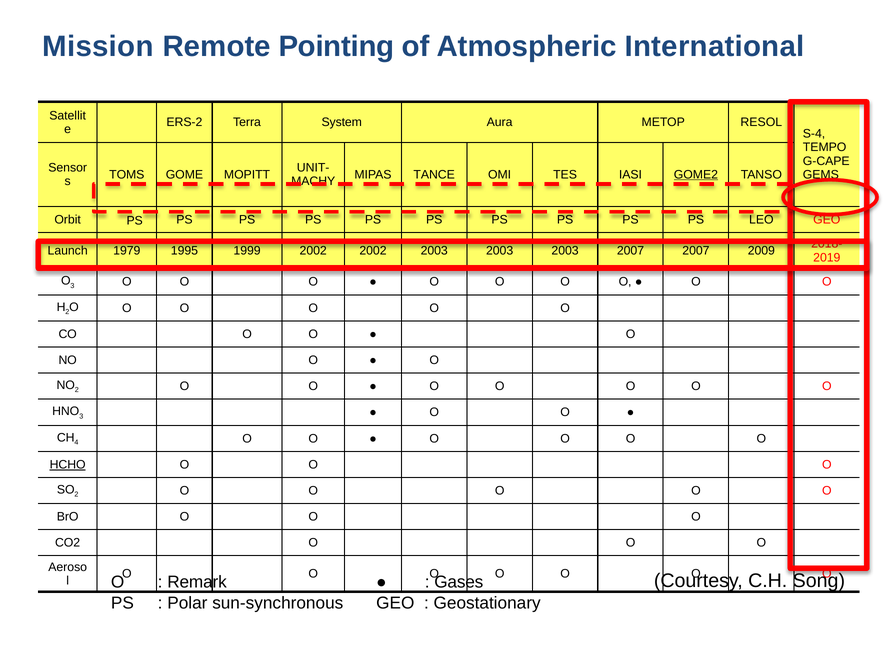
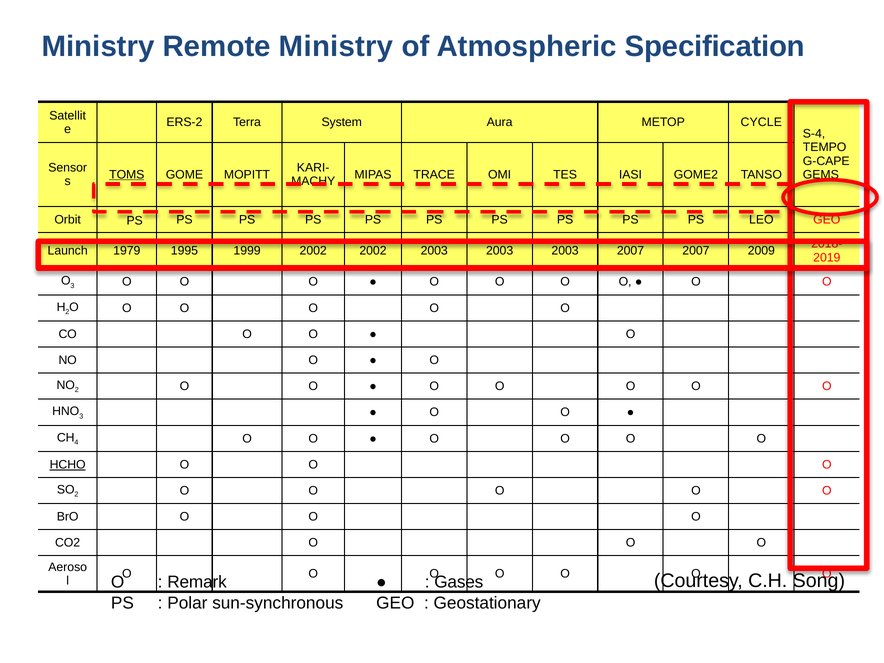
Mission at (98, 47): Mission -> Ministry
Remote Pointing: Pointing -> Ministry
International: International -> Specification
RESOL: RESOL -> CYCLE
UNIT-: UNIT- -> KARI-
TOMS underline: none -> present
TANCE: TANCE -> TRACE
GOME2 underline: present -> none
